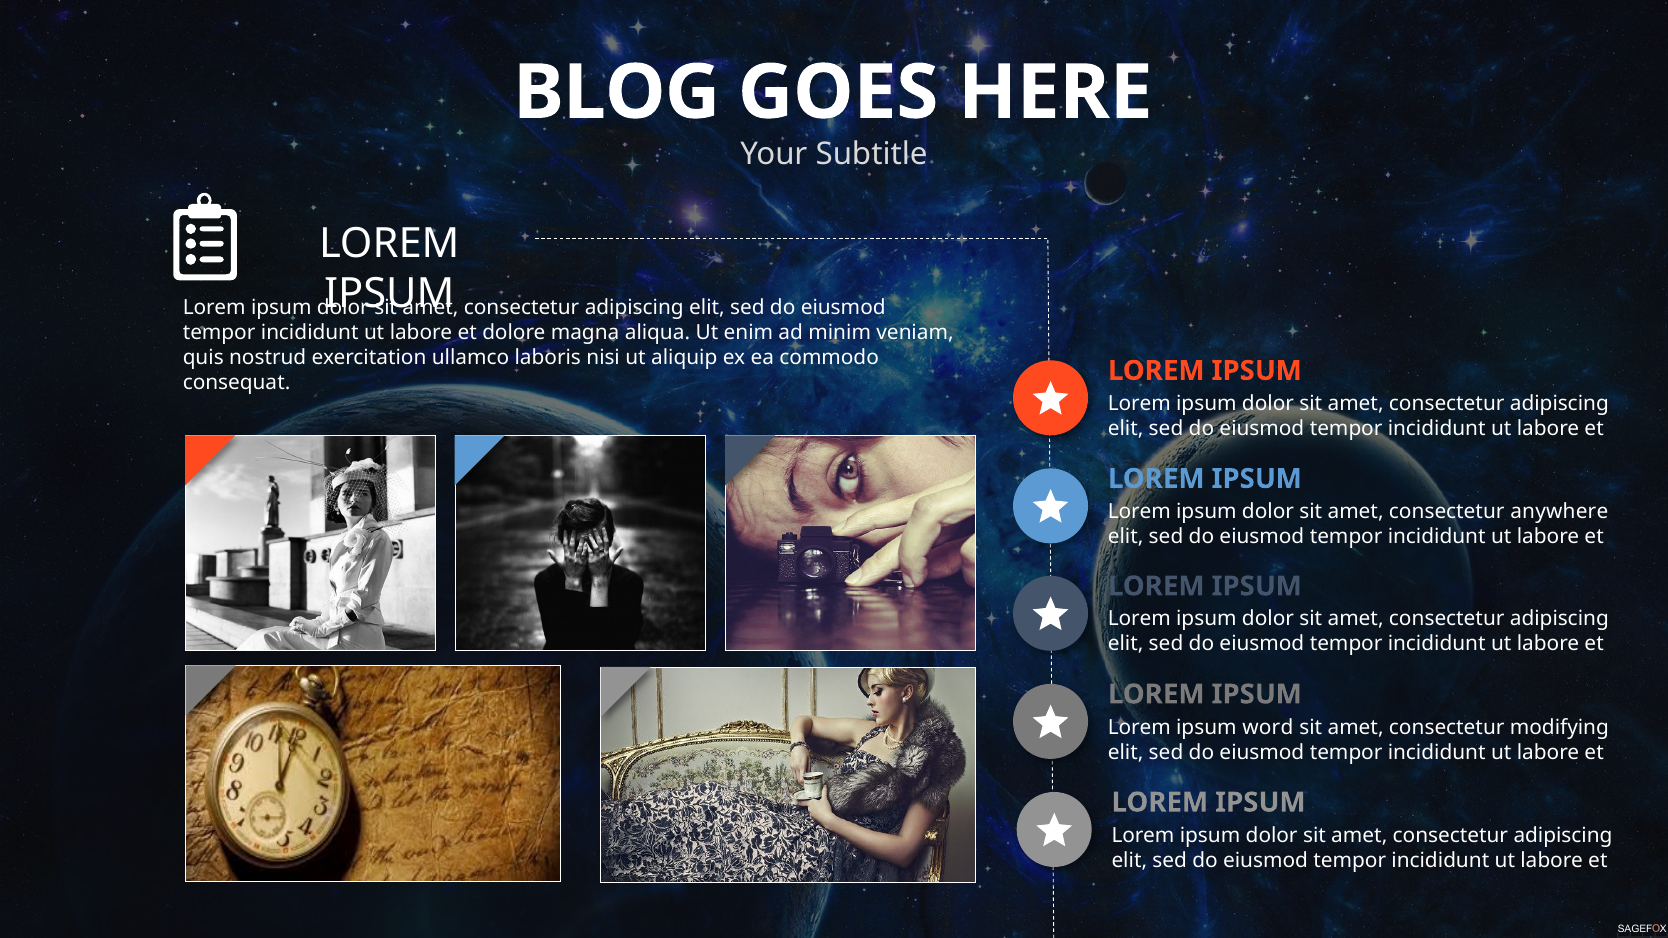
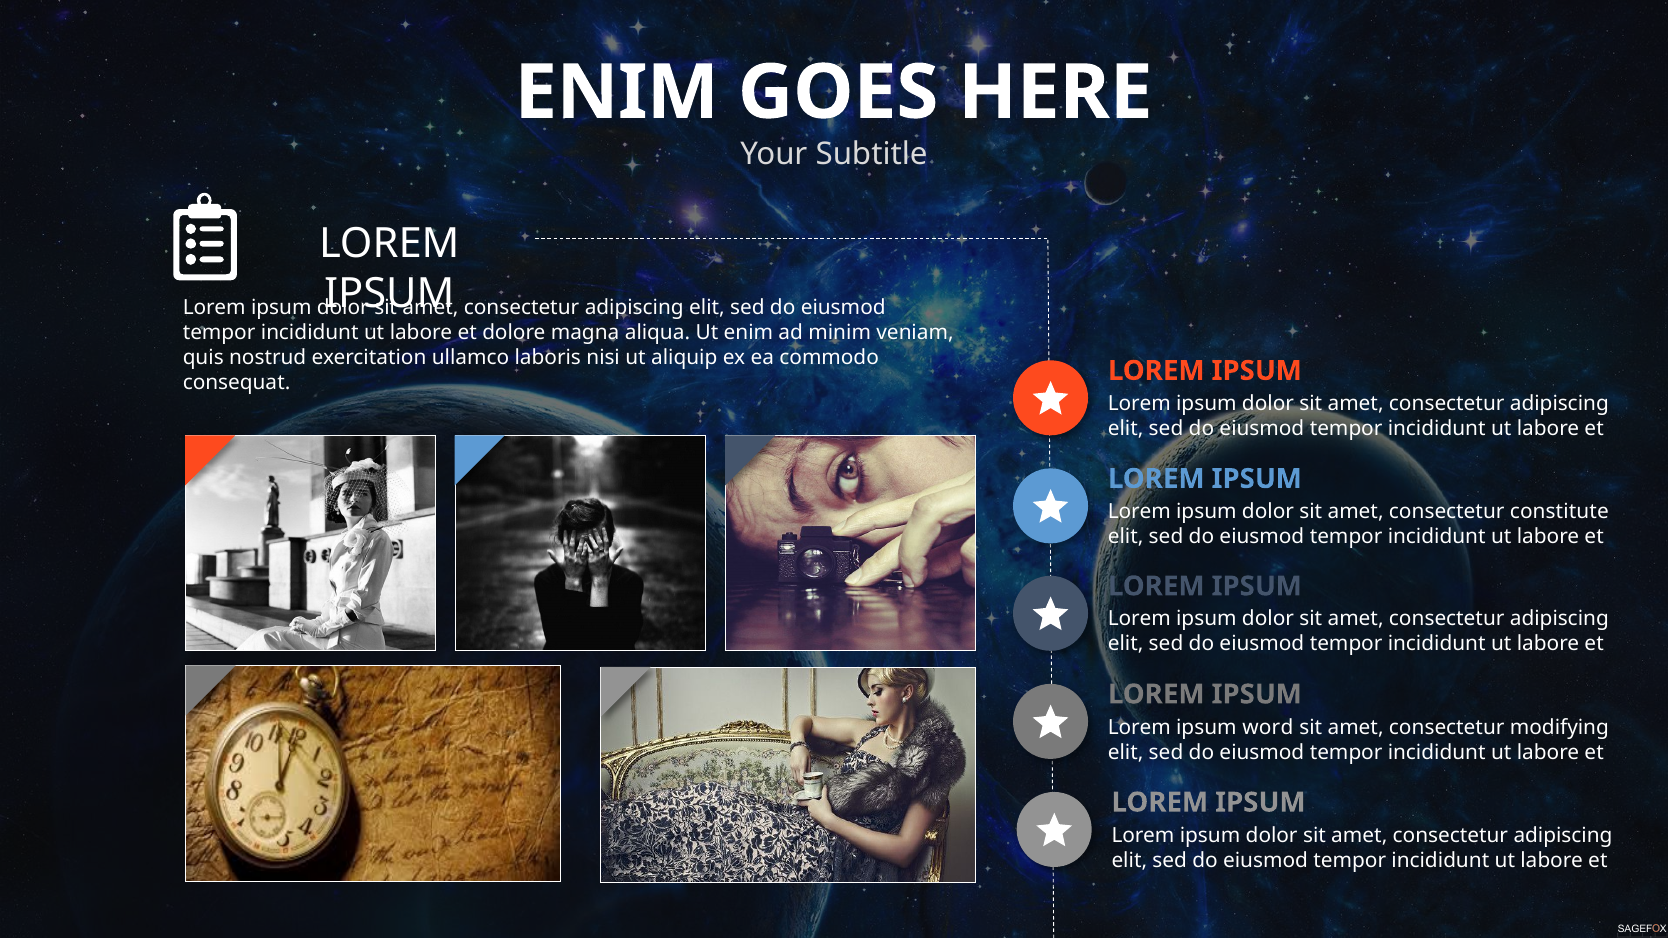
BLOG at (617, 93): BLOG -> ENIM
anywhere: anywhere -> constitute
